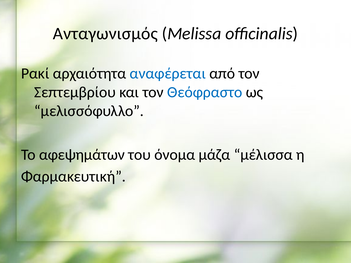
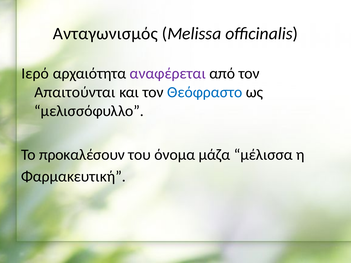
Ρακί: Ρακί -> Ιερό
αναφέρεται colour: blue -> purple
Σεπτεμβρίου: Σεπτεμβρίου -> Απαιτούνται
αφεψημάτων: αφεψημάτων -> προκαλέσουν
